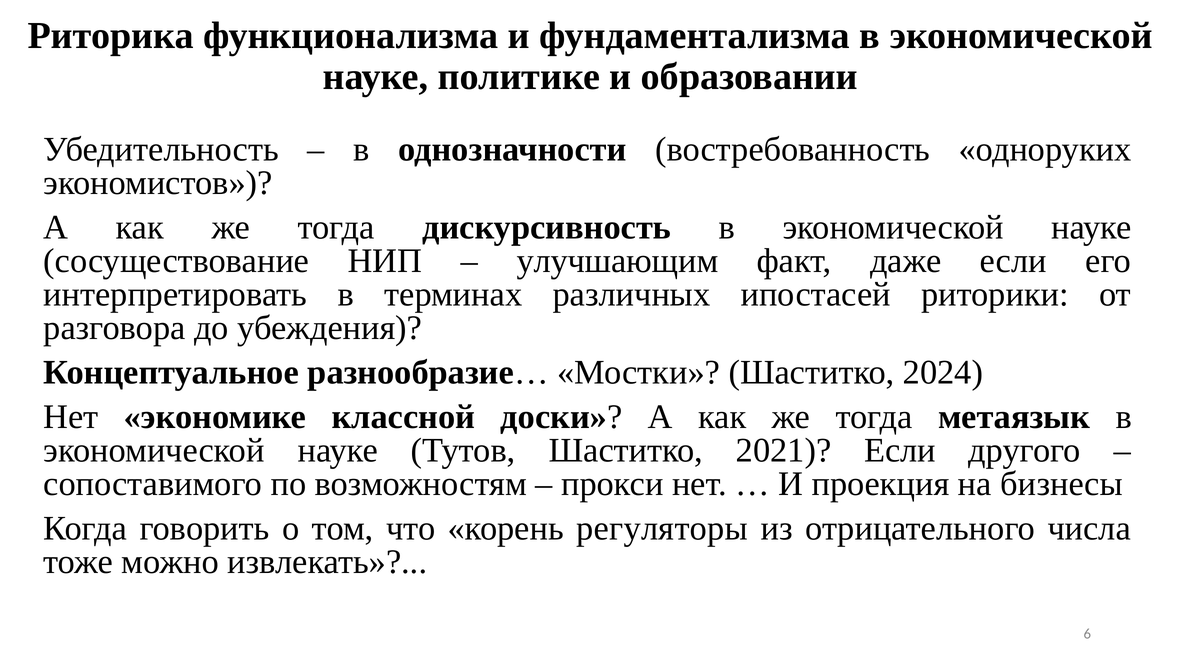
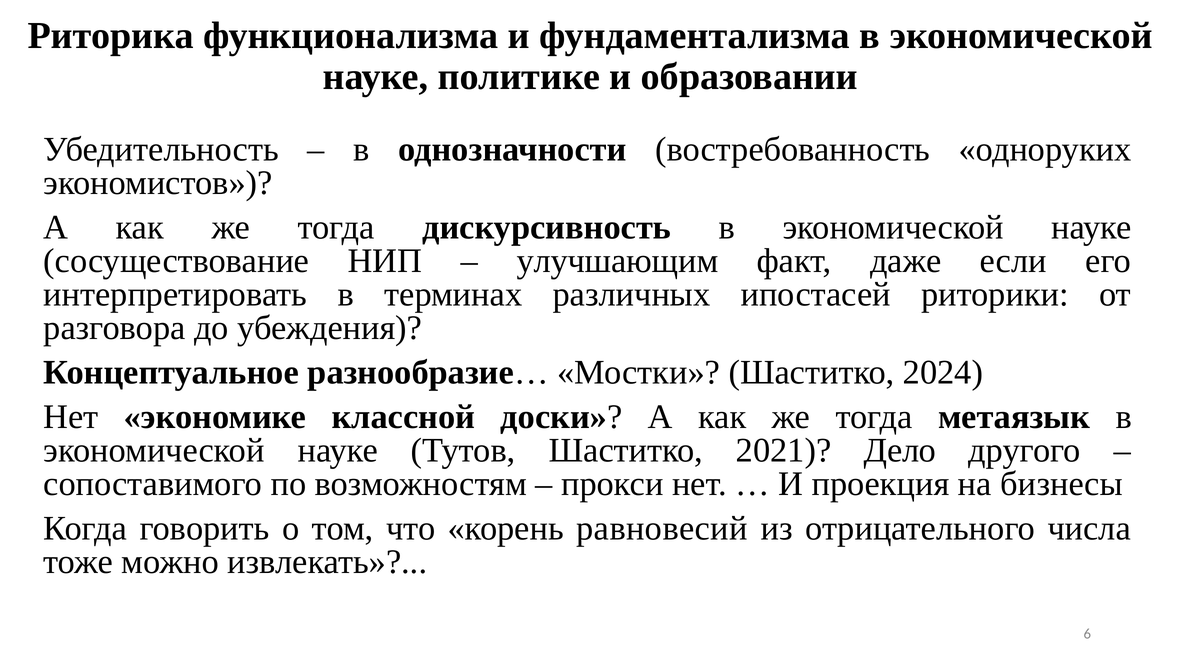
2021 Если: Если -> Дело
регуляторы: регуляторы -> равновесий
